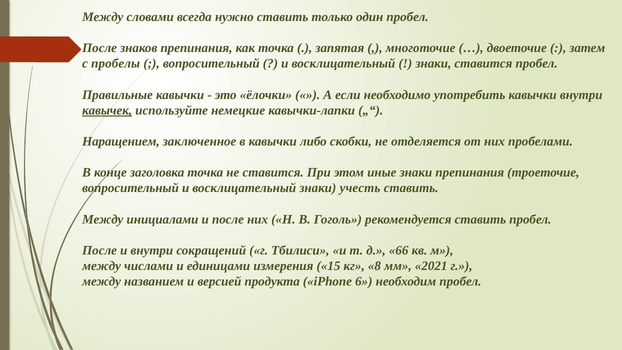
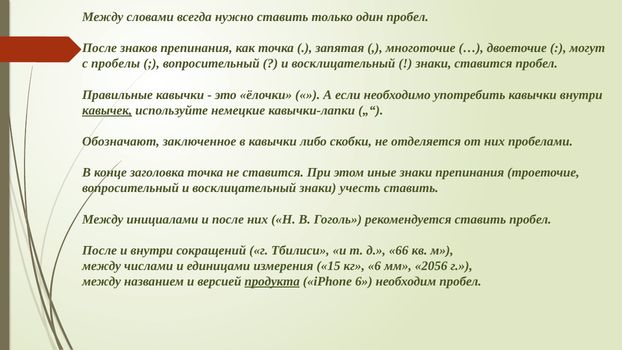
затем: затем -> могут
Наращением: Наращением -> Обозначают
кг 8: 8 -> 6
2021: 2021 -> 2056
продукта underline: none -> present
